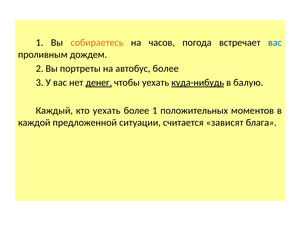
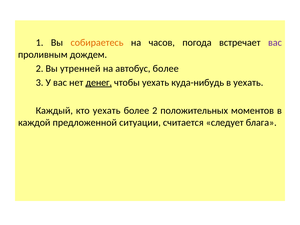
вас at (275, 43) colour: blue -> purple
портреты: портреты -> утренней
куда-нибудь underline: present -> none
в балую: балую -> уехать
более 1: 1 -> 2
зависят: зависят -> следует
